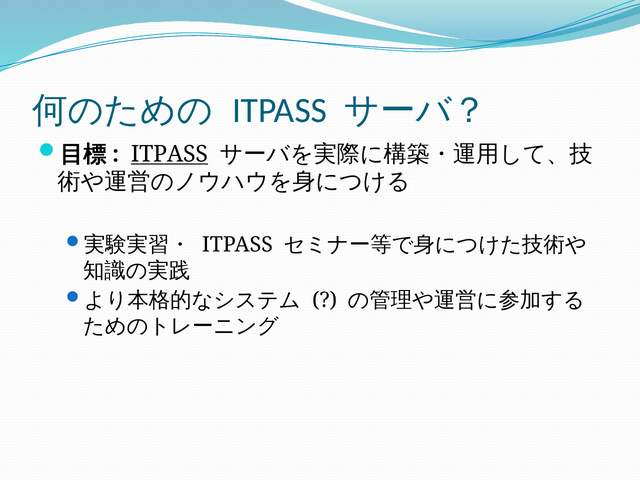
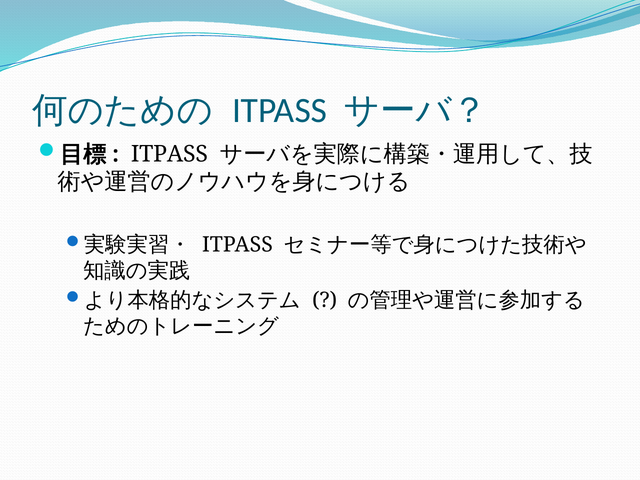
ITPASS at (169, 154) underline: present -> none
